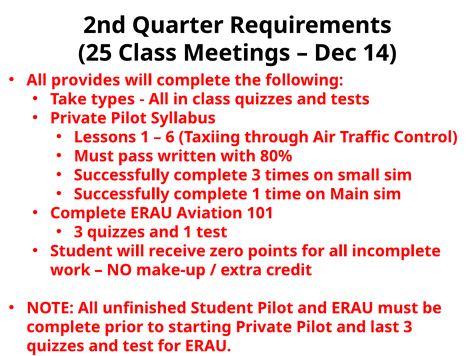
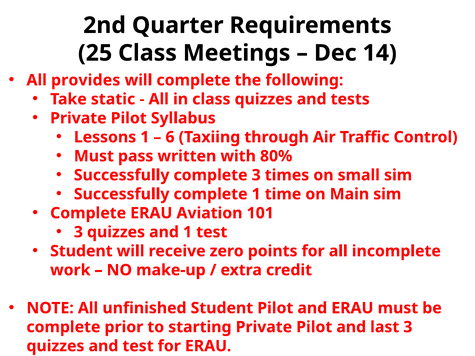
types: types -> static
